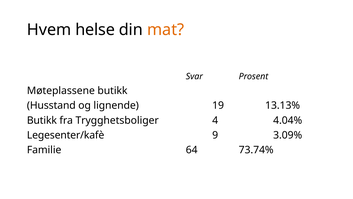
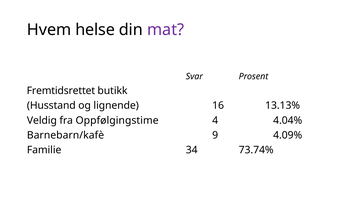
mat colour: orange -> purple
Møteplassene: Møteplassene -> Fremtidsrettet
19: 19 -> 16
Butikk at (42, 120): Butikk -> Veldig
Trygghetsboliger: Trygghetsboliger -> Oppfølgingstime
Legesenter/kafè: Legesenter/kafè -> Barnebarn/kafè
3.09%: 3.09% -> 4.09%
64: 64 -> 34
